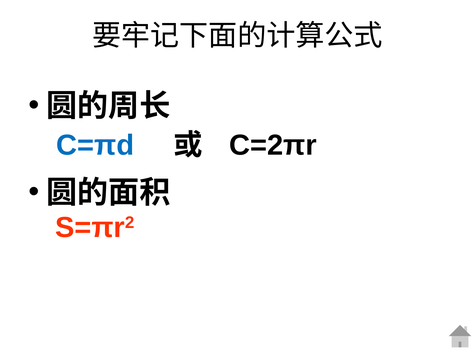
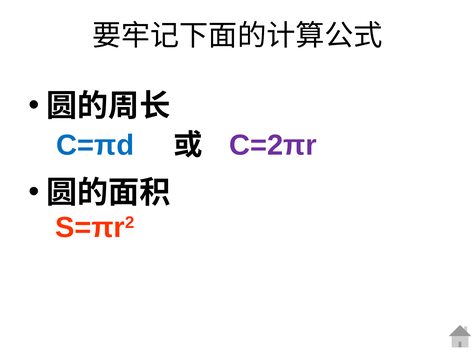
C=2πr colour: black -> purple
